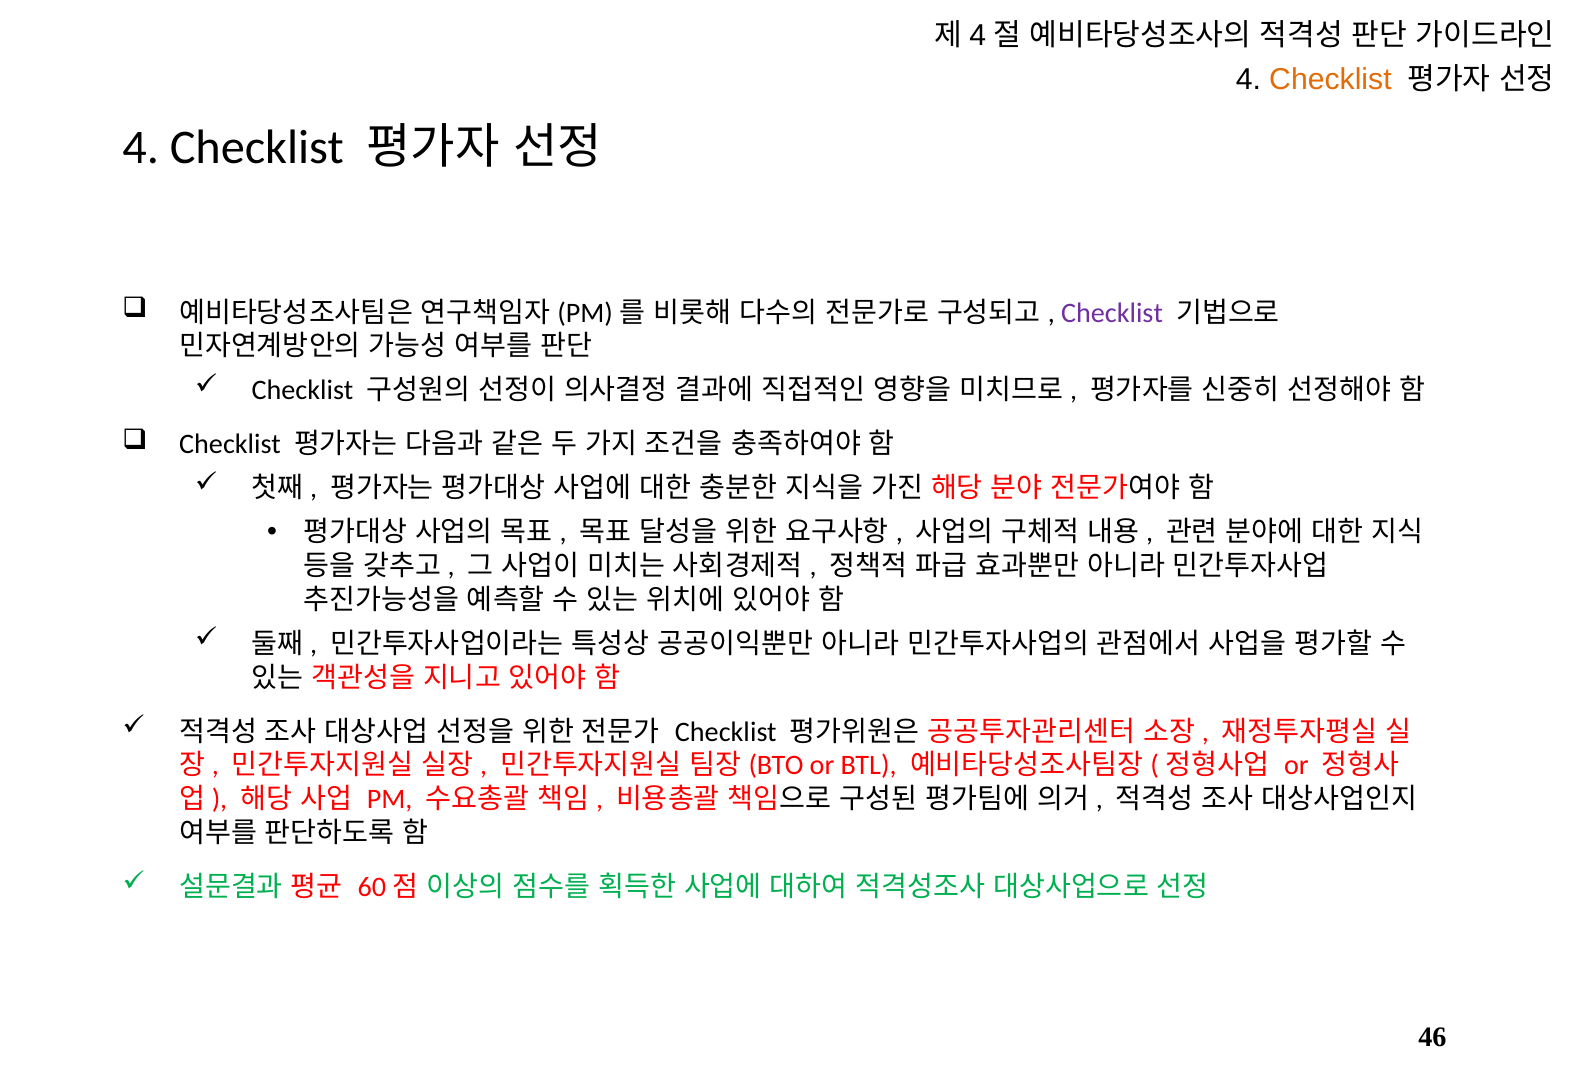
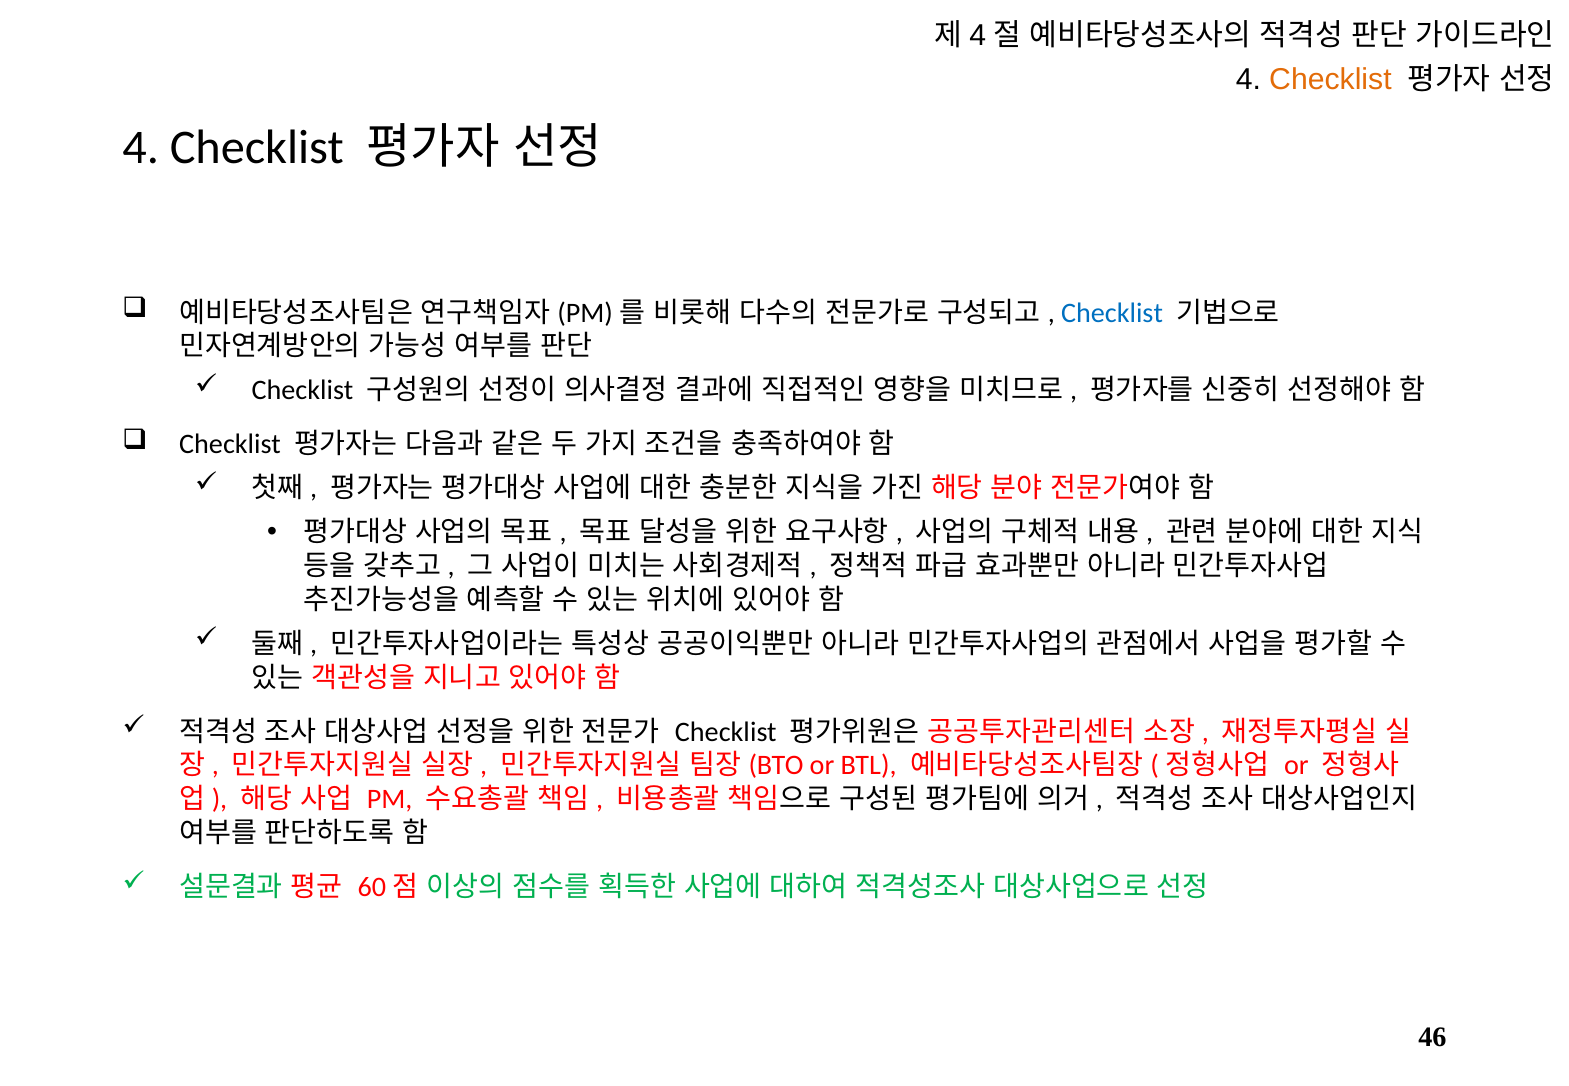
Checklist at (1112, 313) colour: purple -> blue
